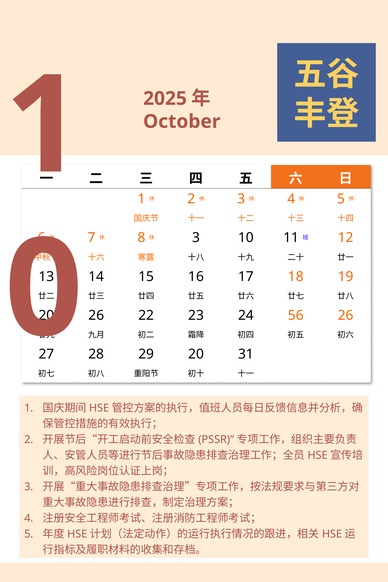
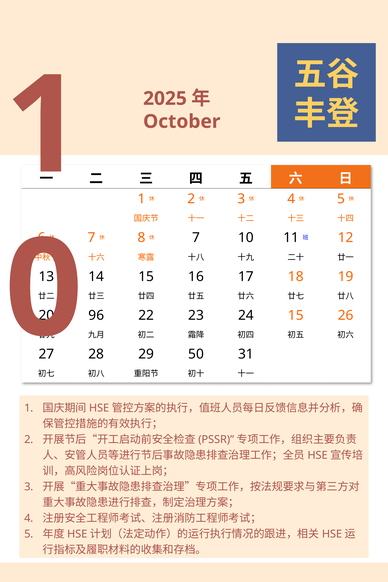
3 at (196, 238): 3 -> 7
26 at (96, 315): 26 -> 96
24 56: 56 -> 15
29 20: 20 -> 50
